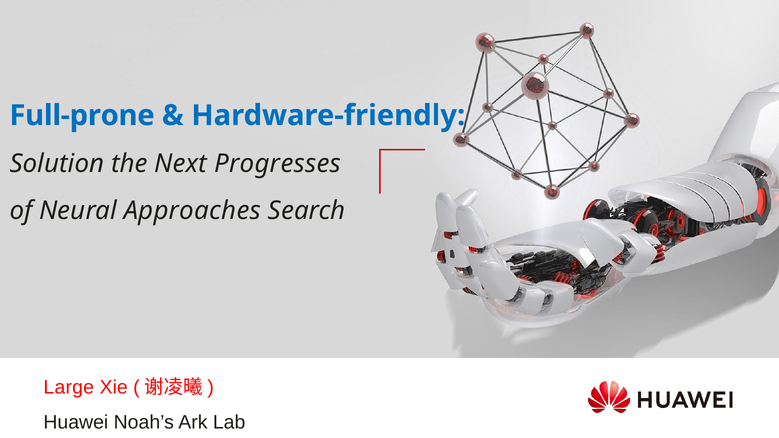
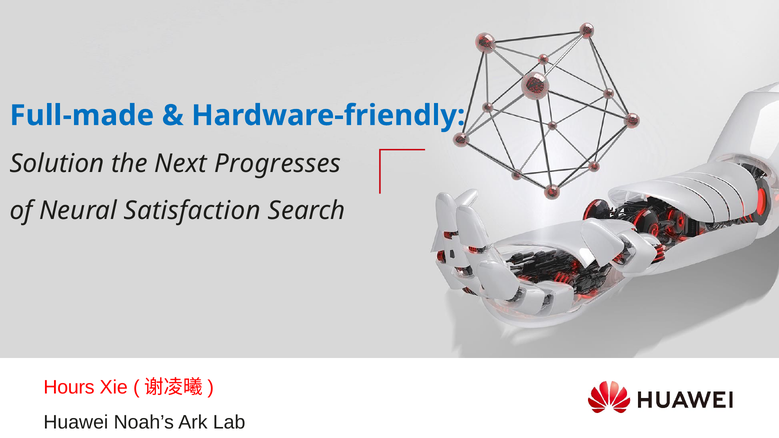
Full-prone: Full-prone -> Full-made
Approaches: Approaches -> Satisfaction
Large: Large -> Hours
